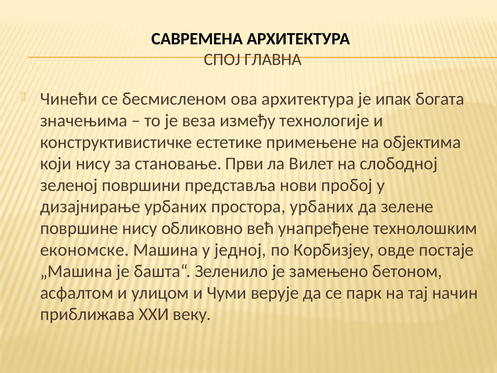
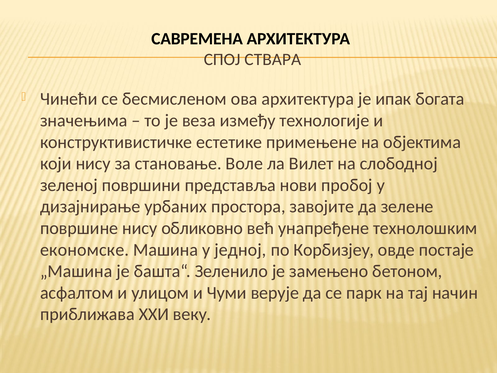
ГЛАВНА: ГЛАВНА -> СТВАРА
Први: Први -> Воле
простора урбаних: урбаних -> завојите
